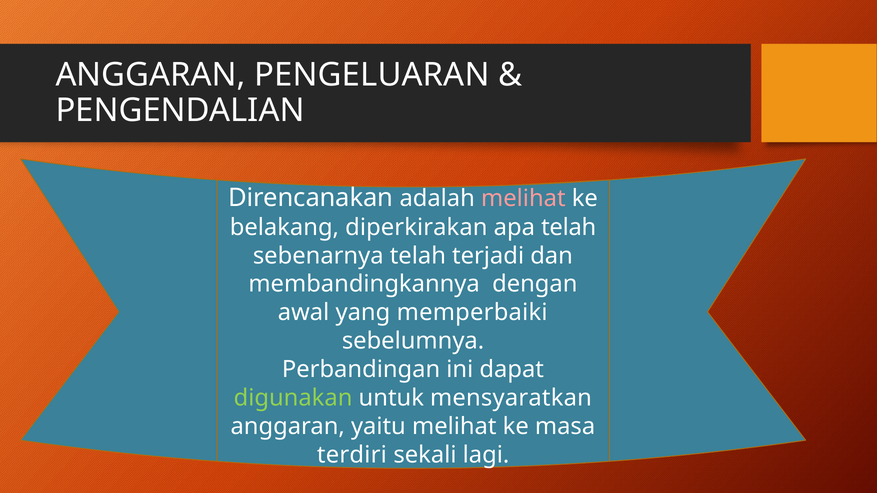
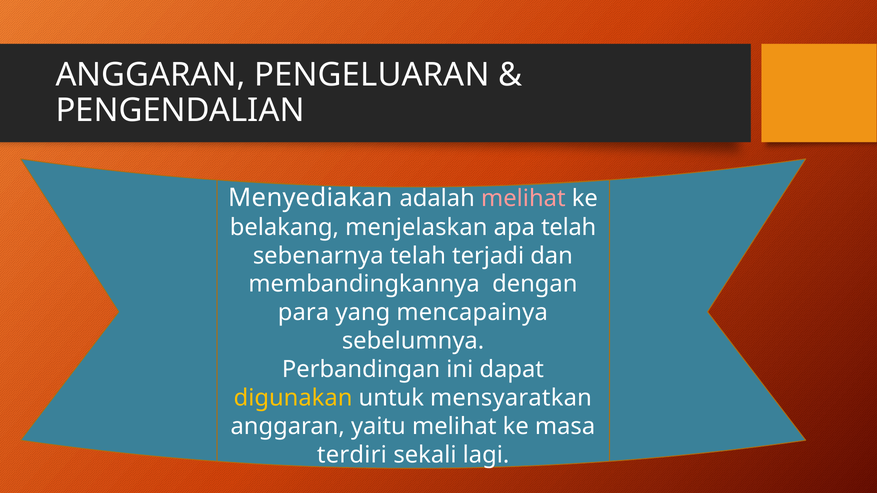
Direncanakan: Direncanakan -> Menyediakan
diperkirakan: diperkirakan -> menjelaskan
awal: awal -> para
memperbaiki: memperbaiki -> mencapainya
digunakan colour: light green -> yellow
